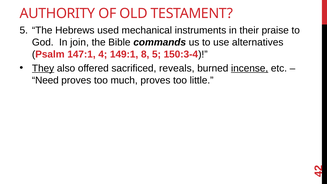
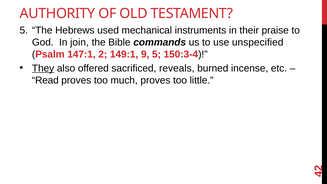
alternatives: alternatives -> unspecified
147:1 4: 4 -> 2
8: 8 -> 9
incense underline: present -> none
Need: Need -> Read
